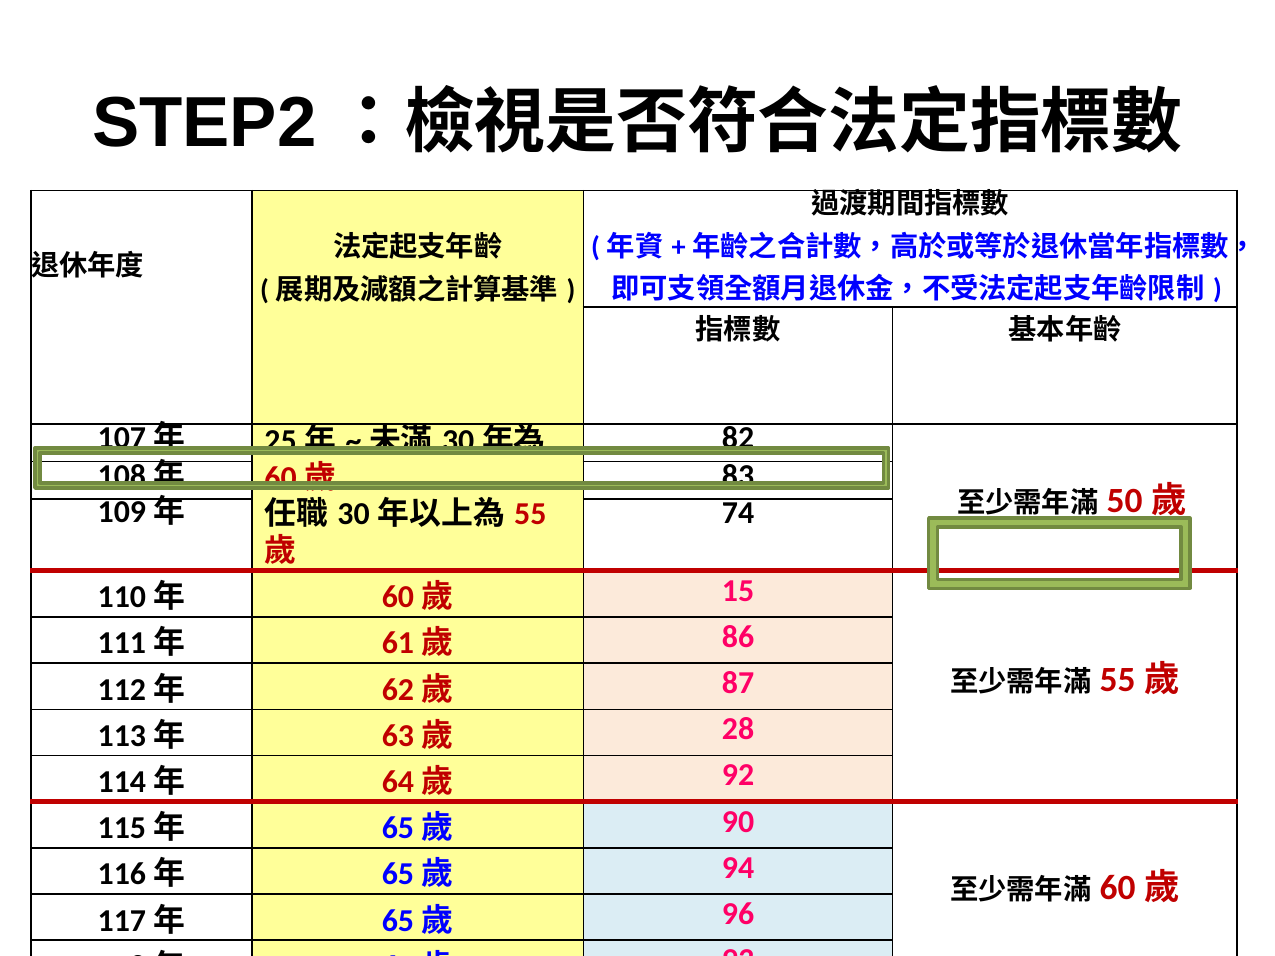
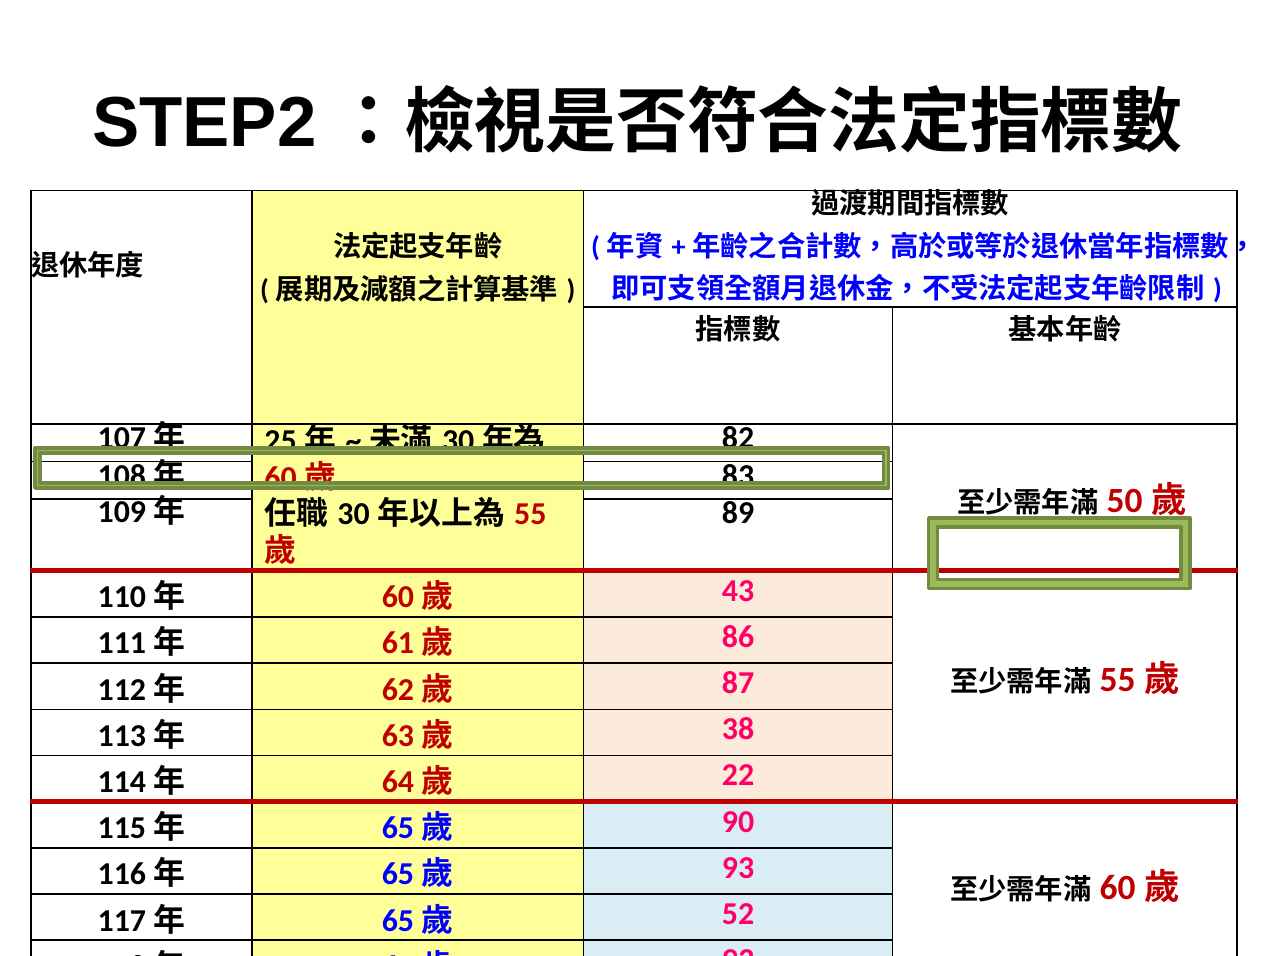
74: 74 -> 89
15: 15 -> 43
28: 28 -> 38
92: 92 -> 22
94 at (738, 868): 94 -> 93
96: 96 -> 52
